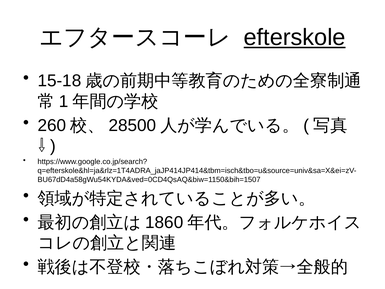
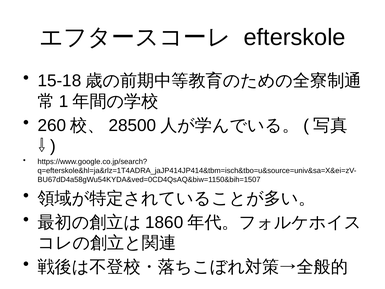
efterskole underline: present -> none
